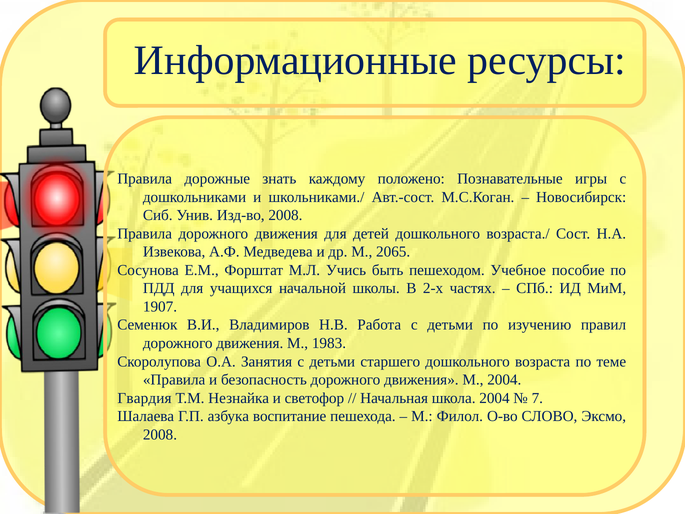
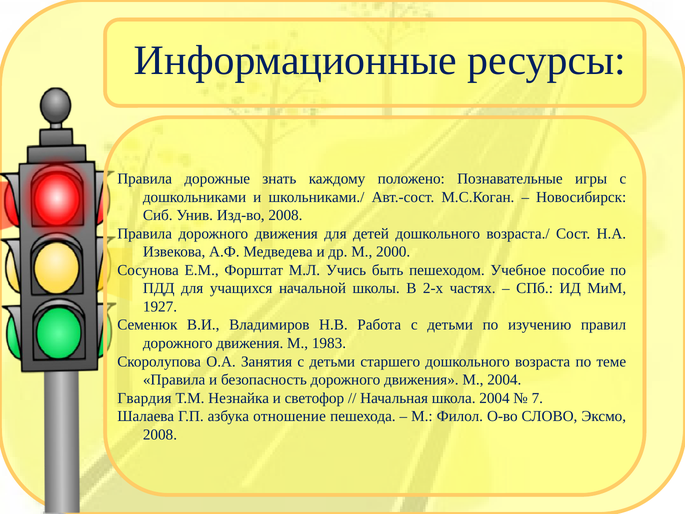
2065: 2065 -> 2000
1907: 1907 -> 1927
воспитание: воспитание -> отношение
